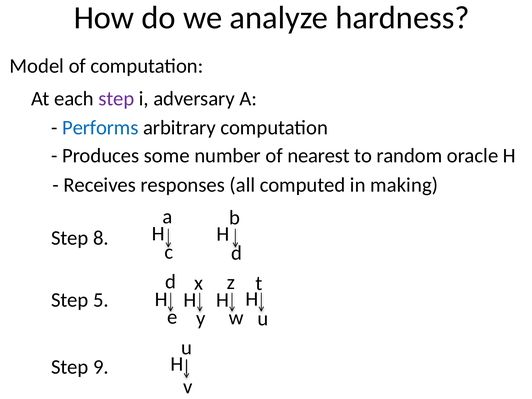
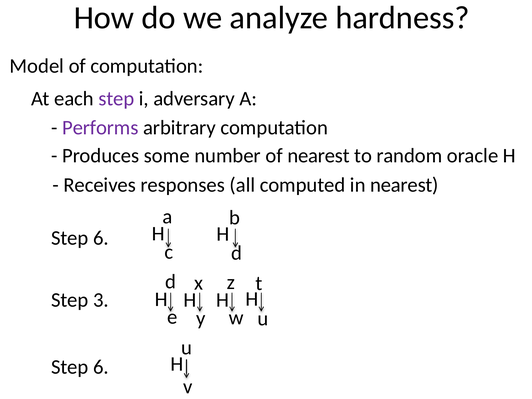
Performs colour: blue -> purple
in making: making -> nearest
8 at (101, 238): 8 -> 6
5: 5 -> 3
9 at (101, 367): 9 -> 6
